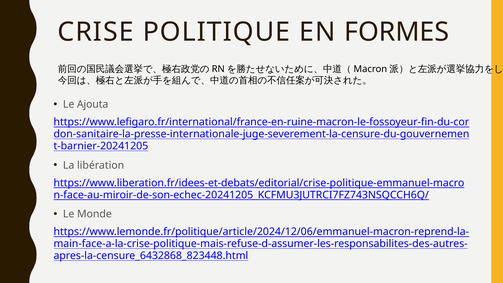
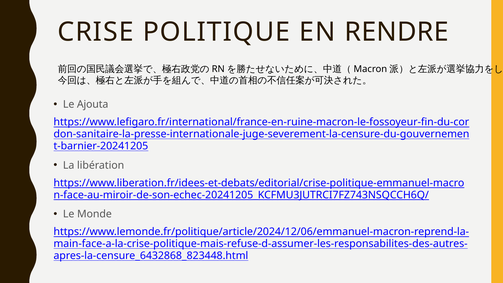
FORMES: FORMES -> RENDRE
